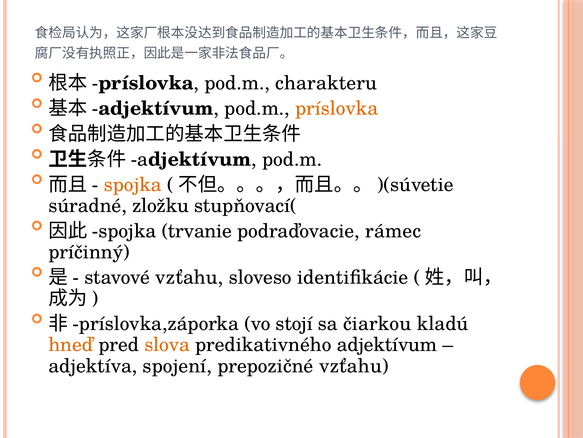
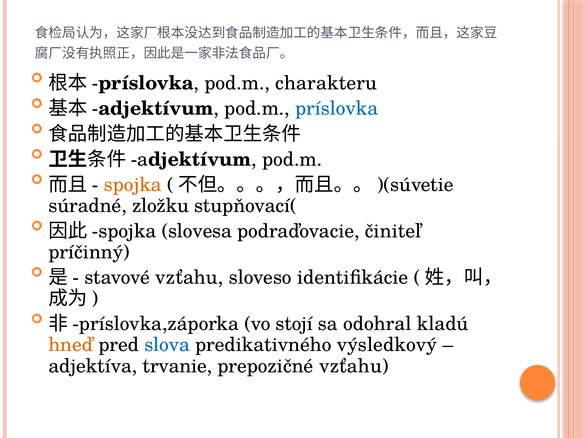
príslovka colour: orange -> blue
trvanie: trvanie -> slovesa
rámec: rámec -> činiteľ
čiarkou: čiarkou -> odohral
slova colour: orange -> blue
adjektívum: adjektívum -> výsledkový
spojení: spojení -> trvanie
